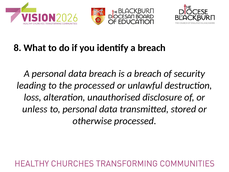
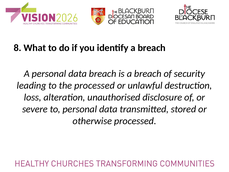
unless: unless -> severe
